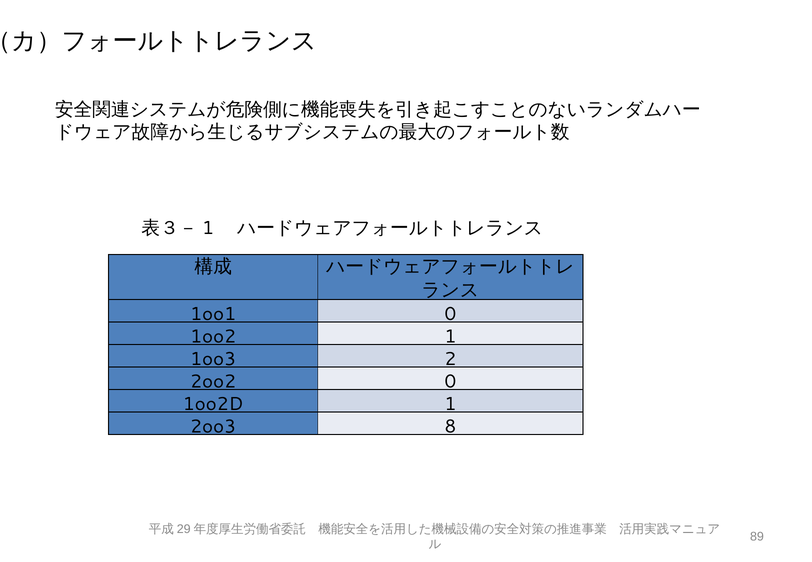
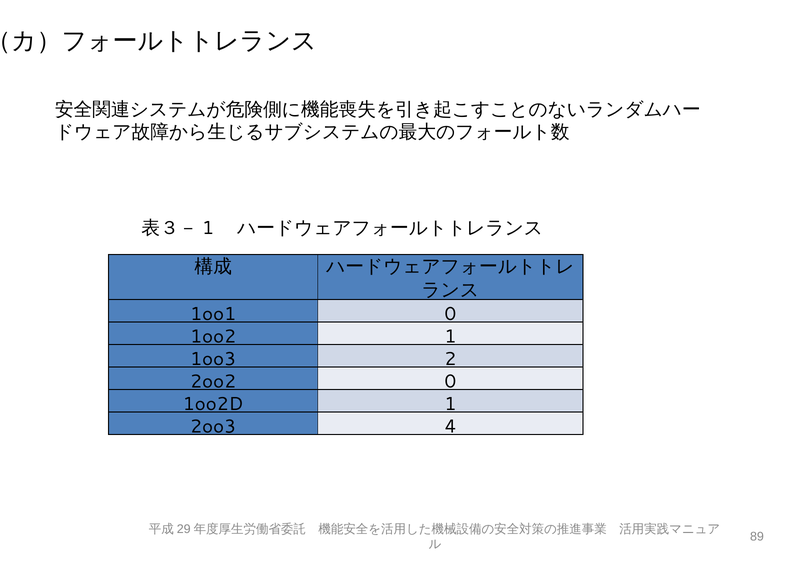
8: 8 -> 4
